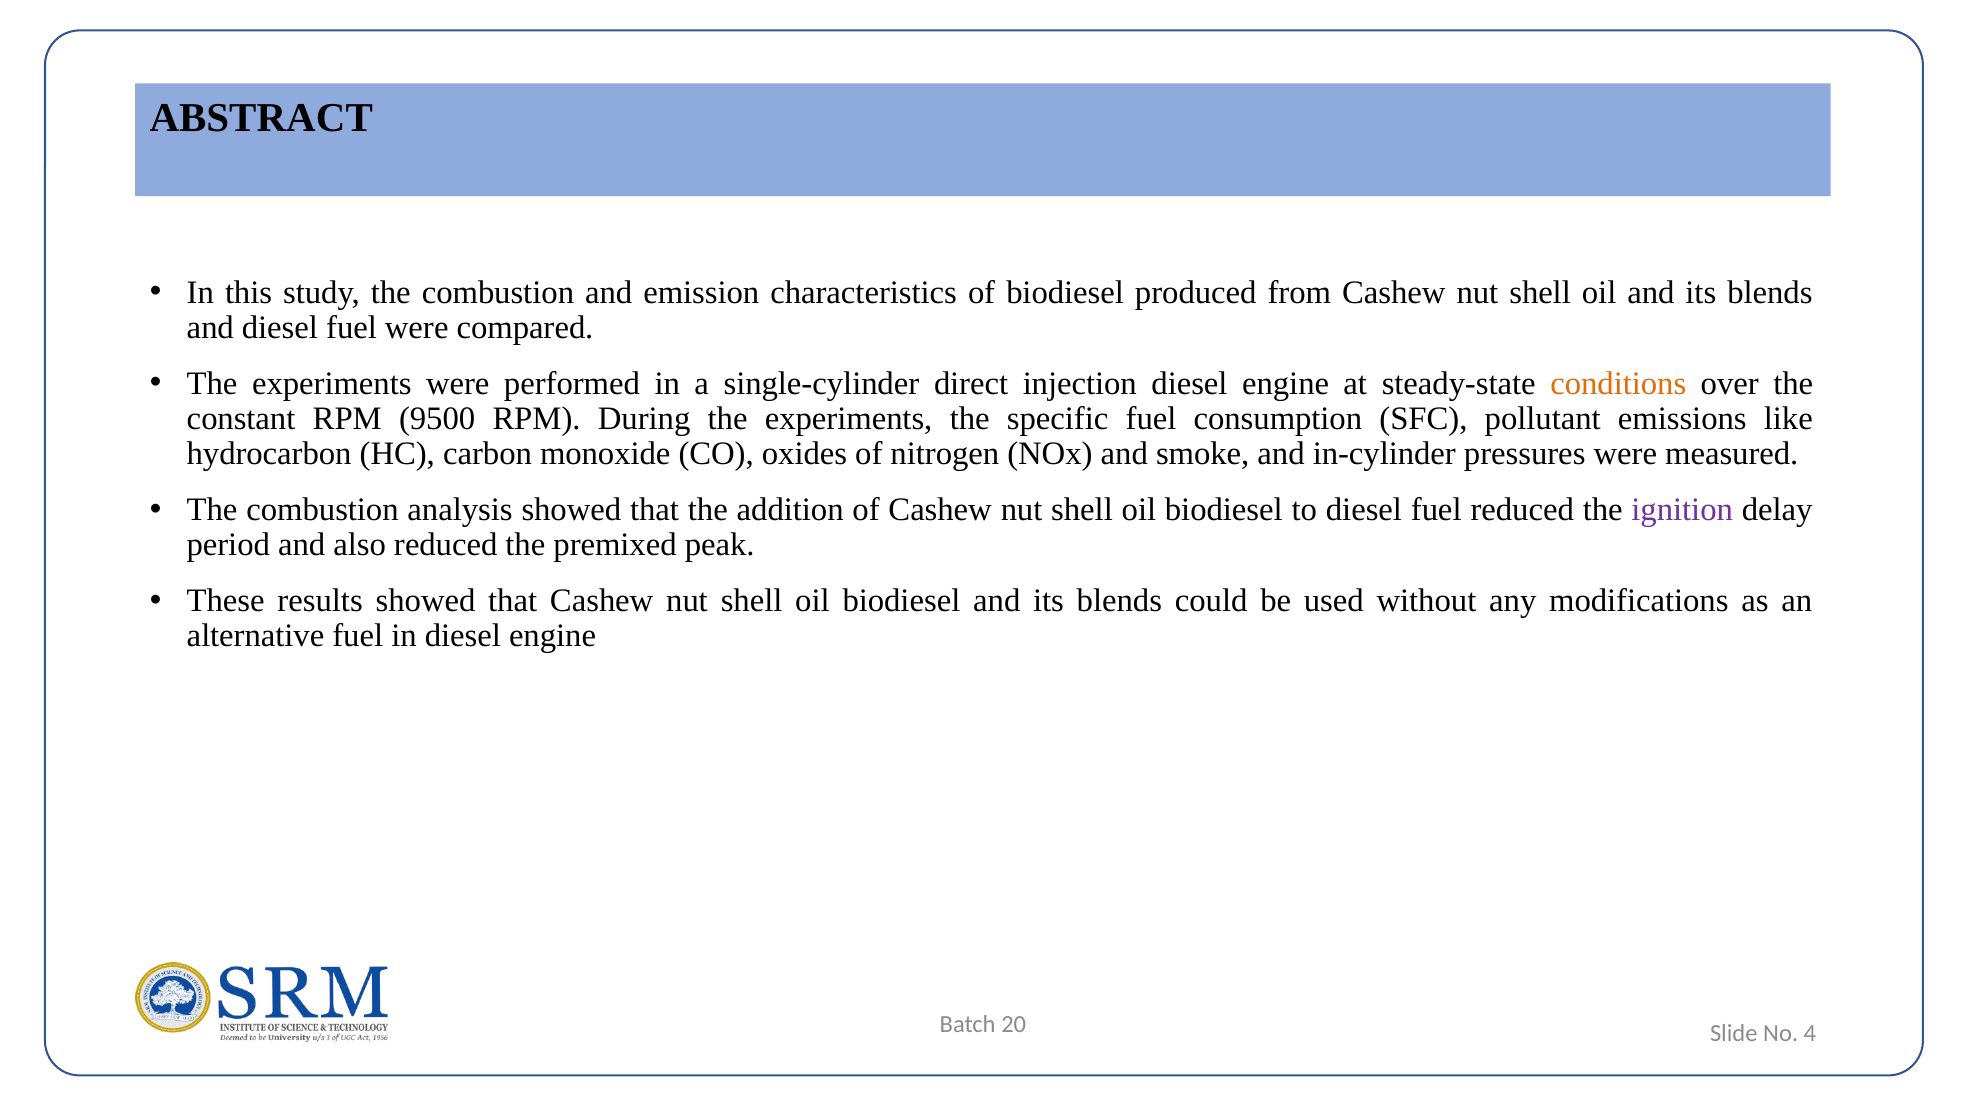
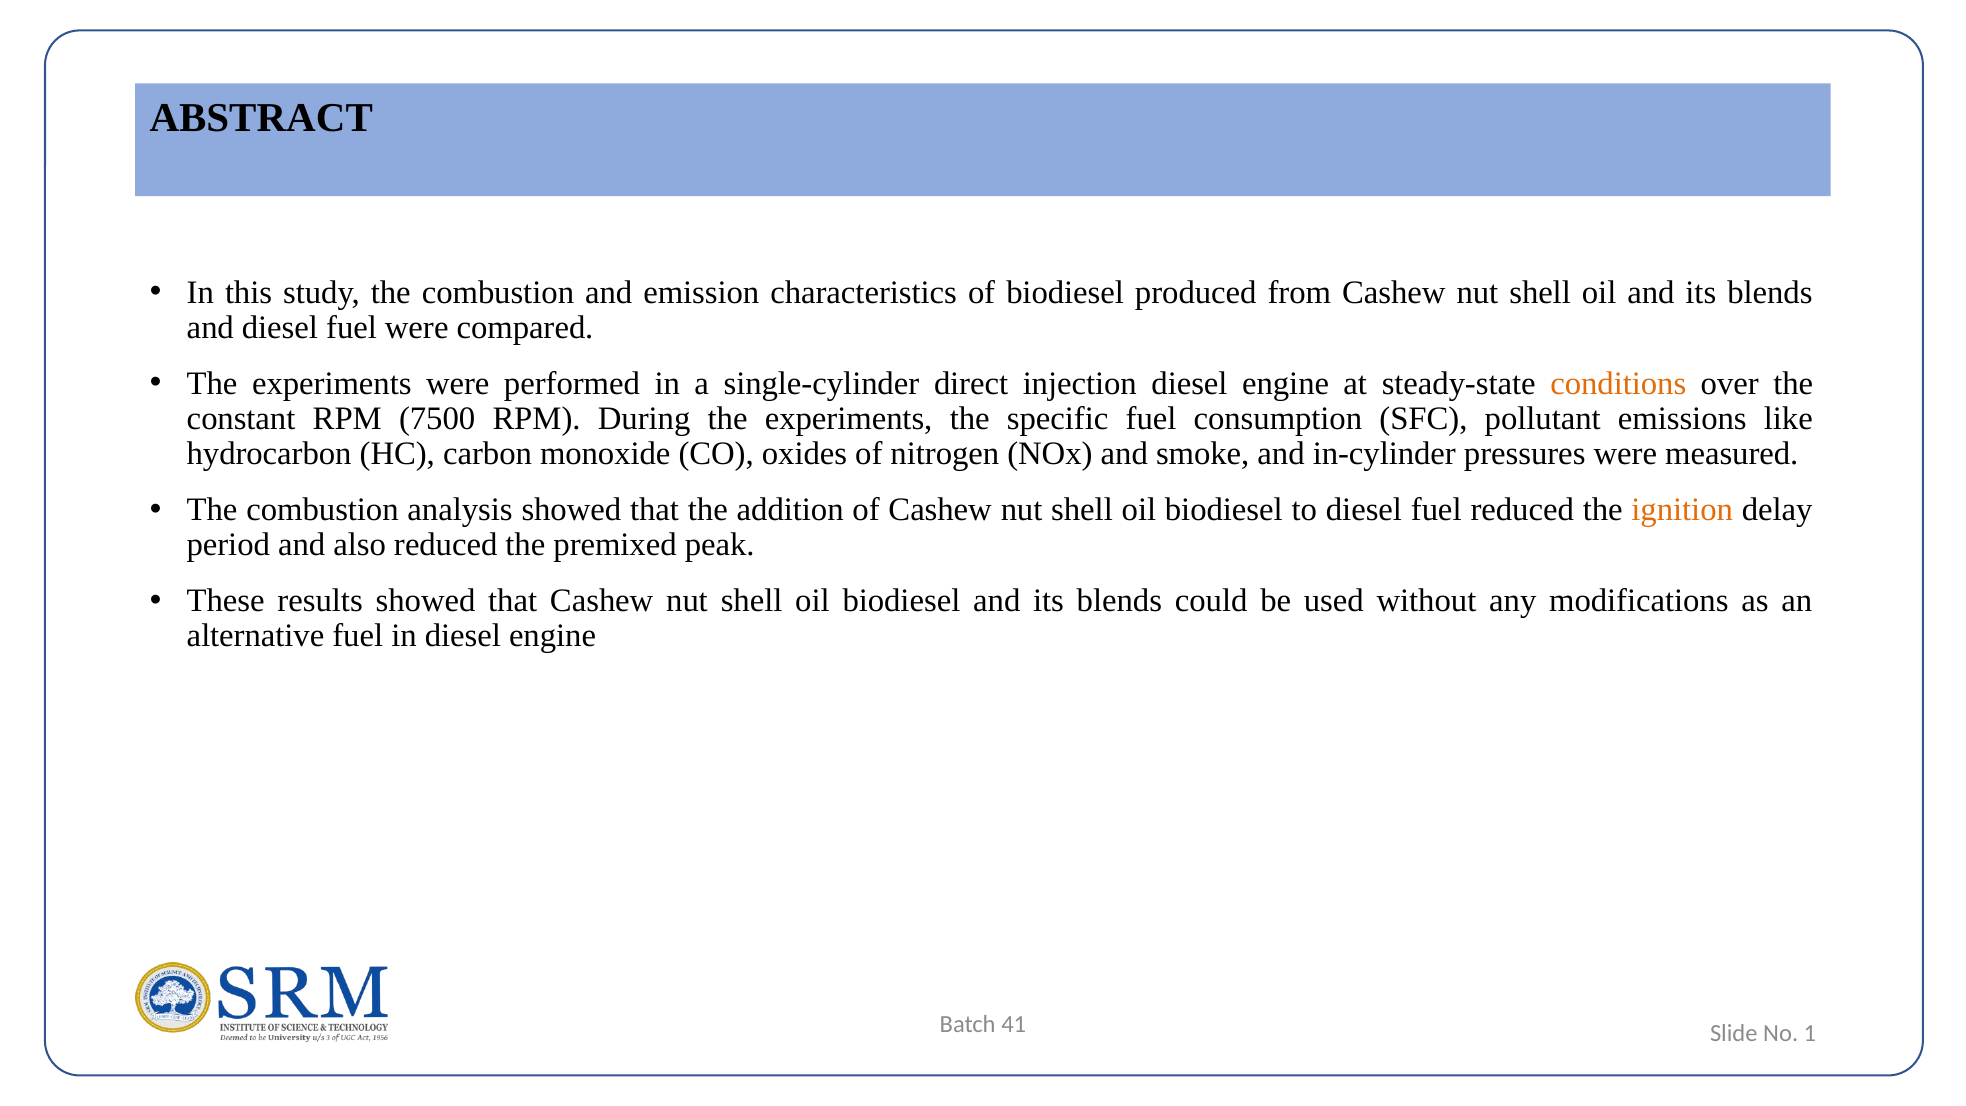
9500: 9500 -> 7500
ignition colour: purple -> orange
20: 20 -> 41
4: 4 -> 1
